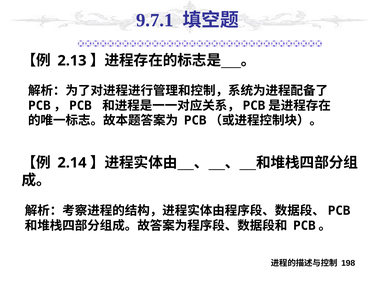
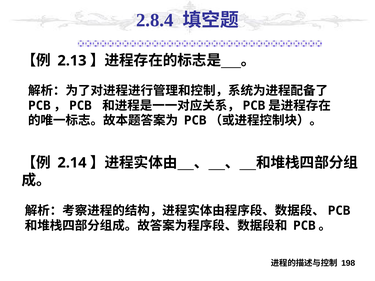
9.7.1: 9.7.1 -> 2.8.4
